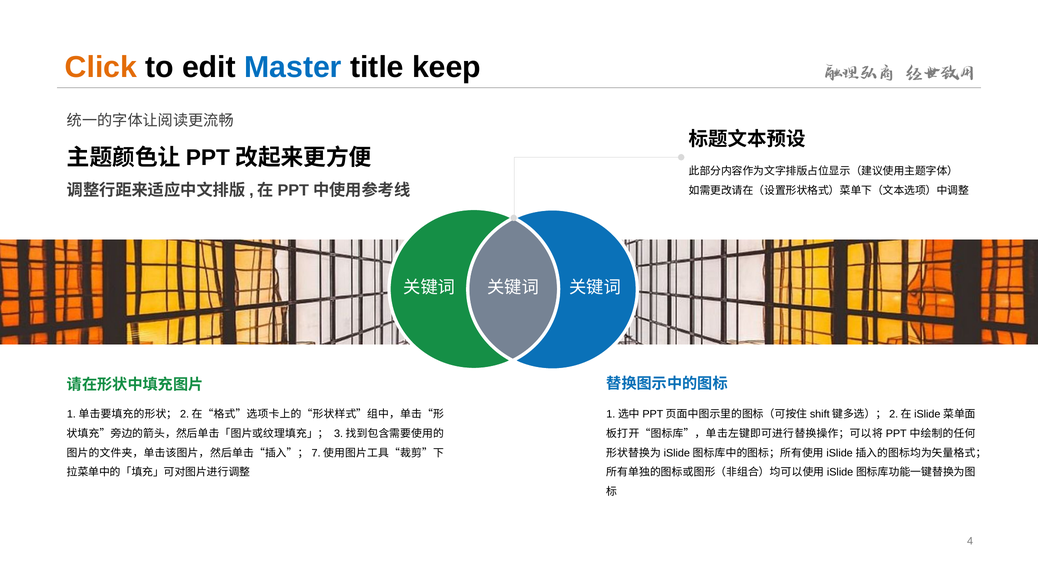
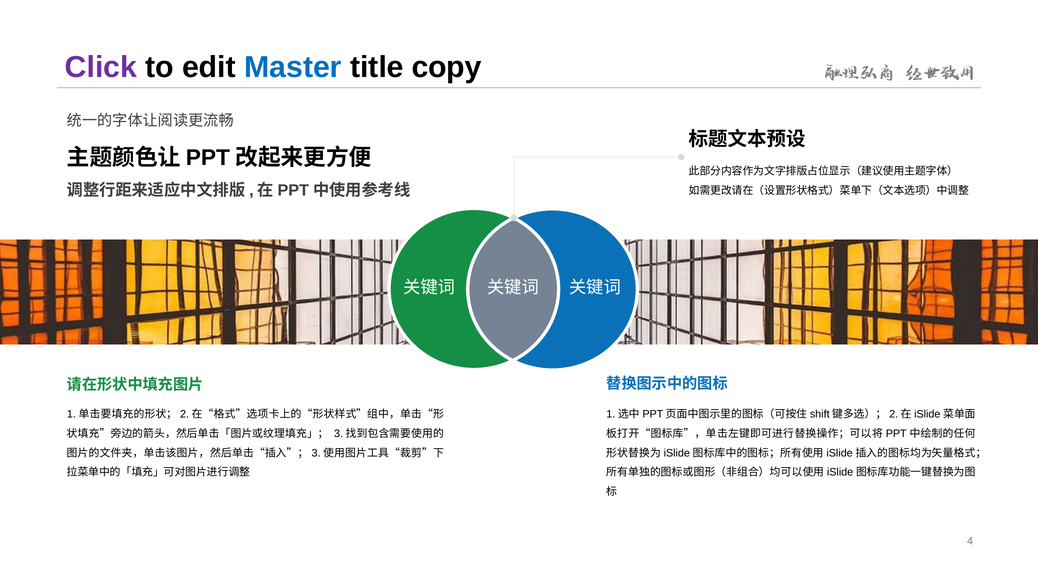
Click colour: orange -> purple
keep: keep -> copy
7: 7 -> 3
